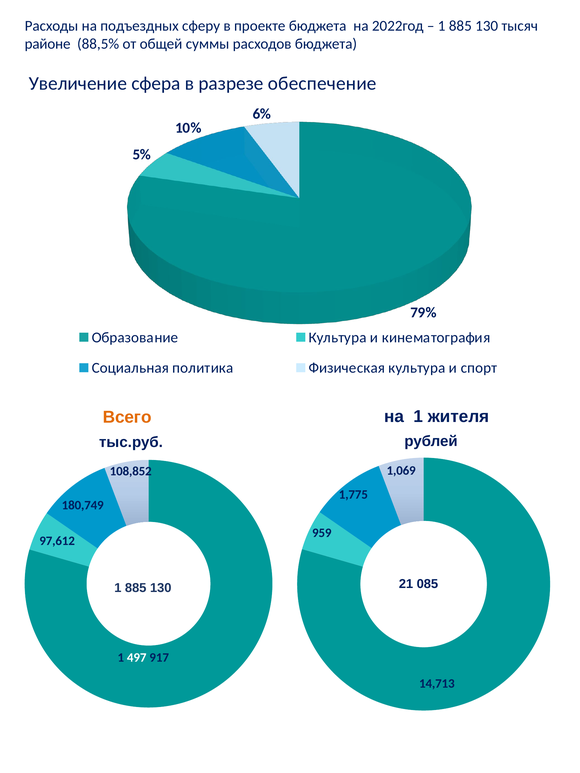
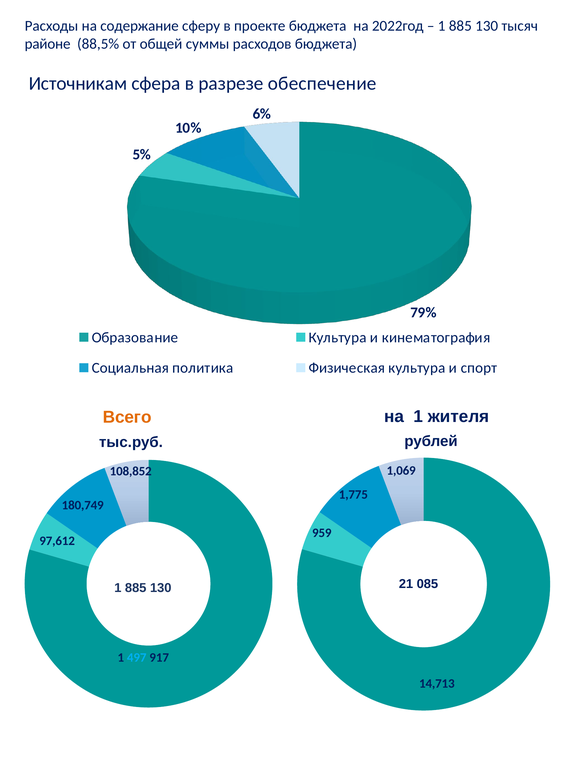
подъездных: подъездных -> содержание
Увеличение: Увеличение -> Источникам
497 colour: white -> light blue
